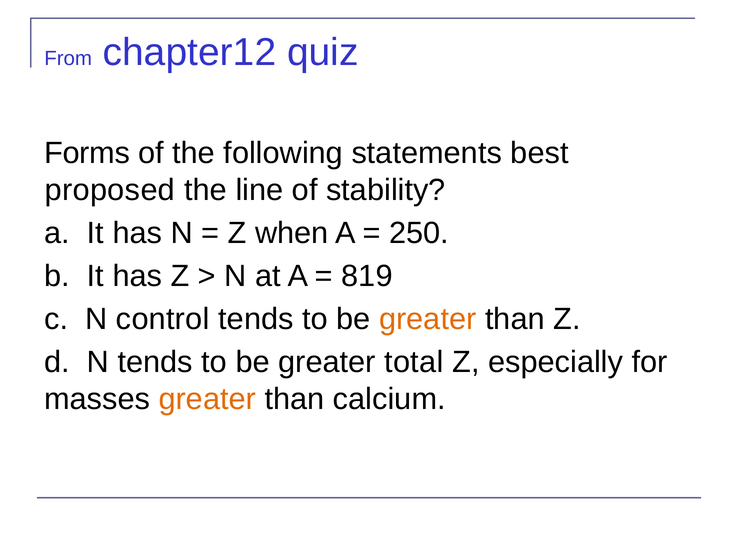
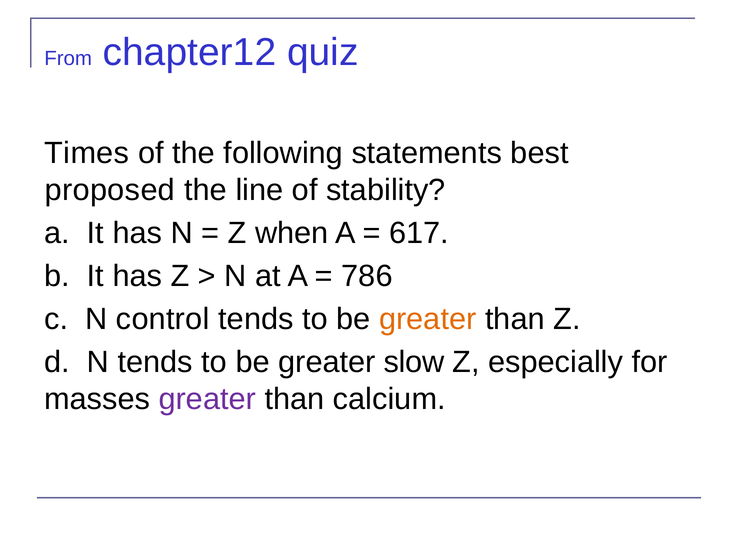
Forms: Forms -> Times
250: 250 -> 617
819: 819 -> 786
total: total -> slow
greater at (207, 399) colour: orange -> purple
